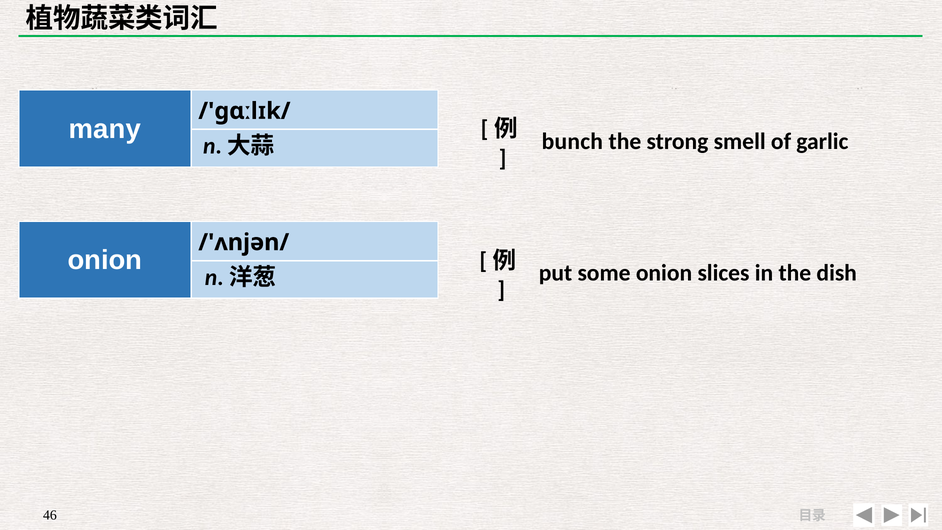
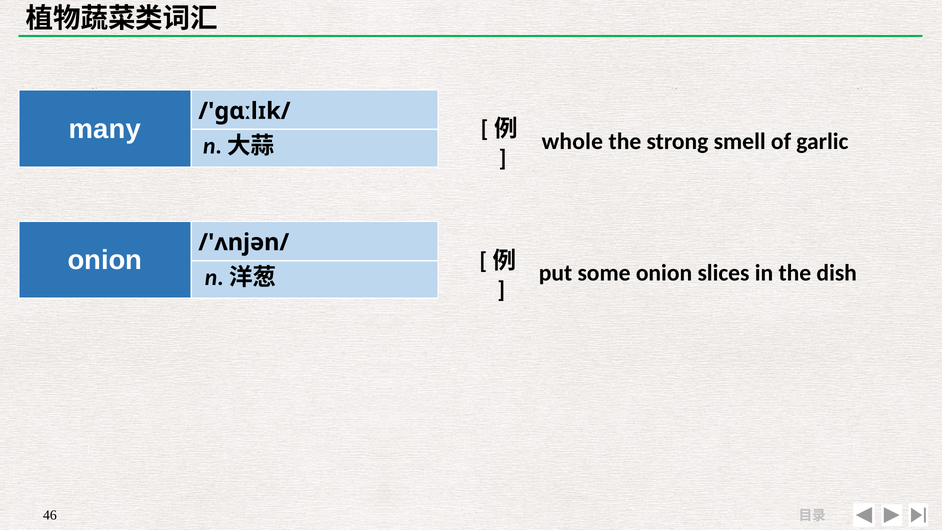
bunch: bunch -> whole
